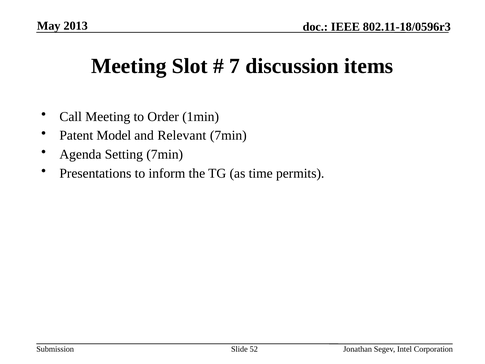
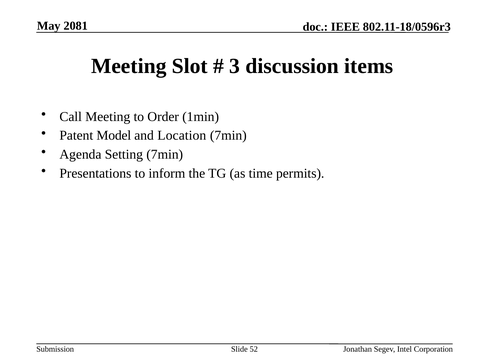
2013: 2013 -> 2081
7: 7 -> 3
Relevant: Relevant -> Location
